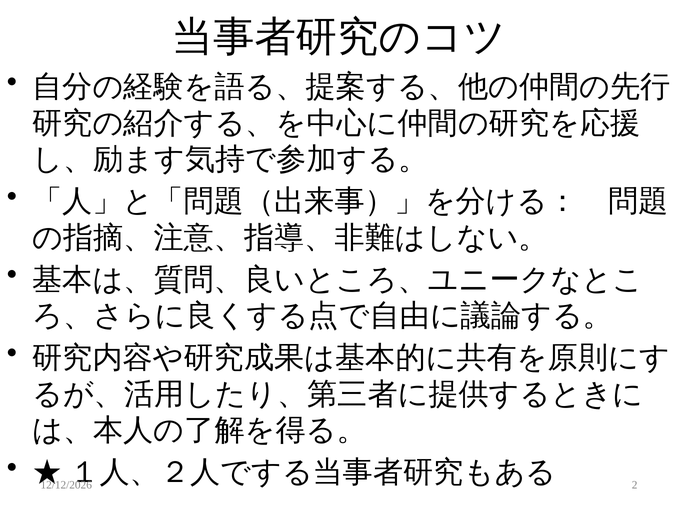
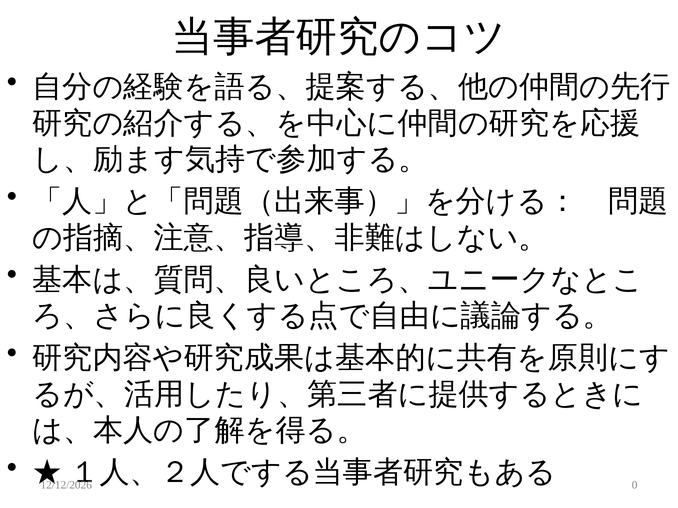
2: 2 -> 0
